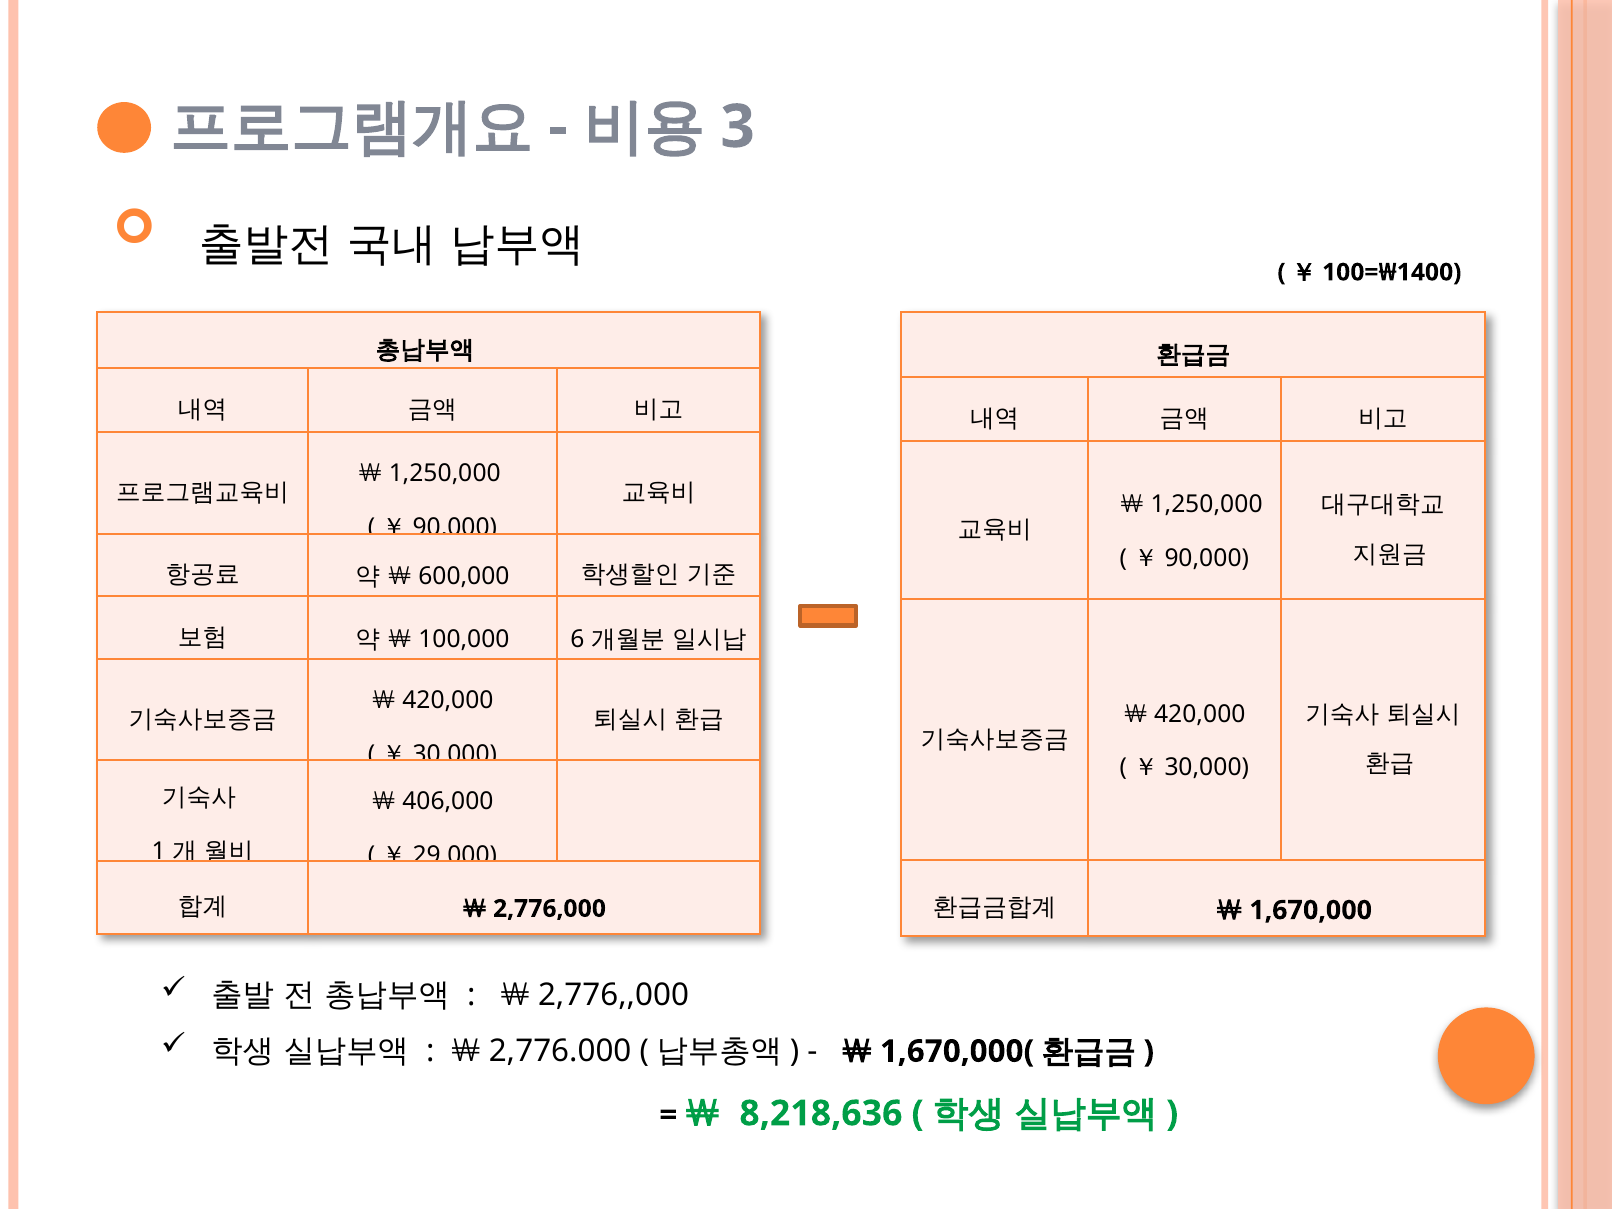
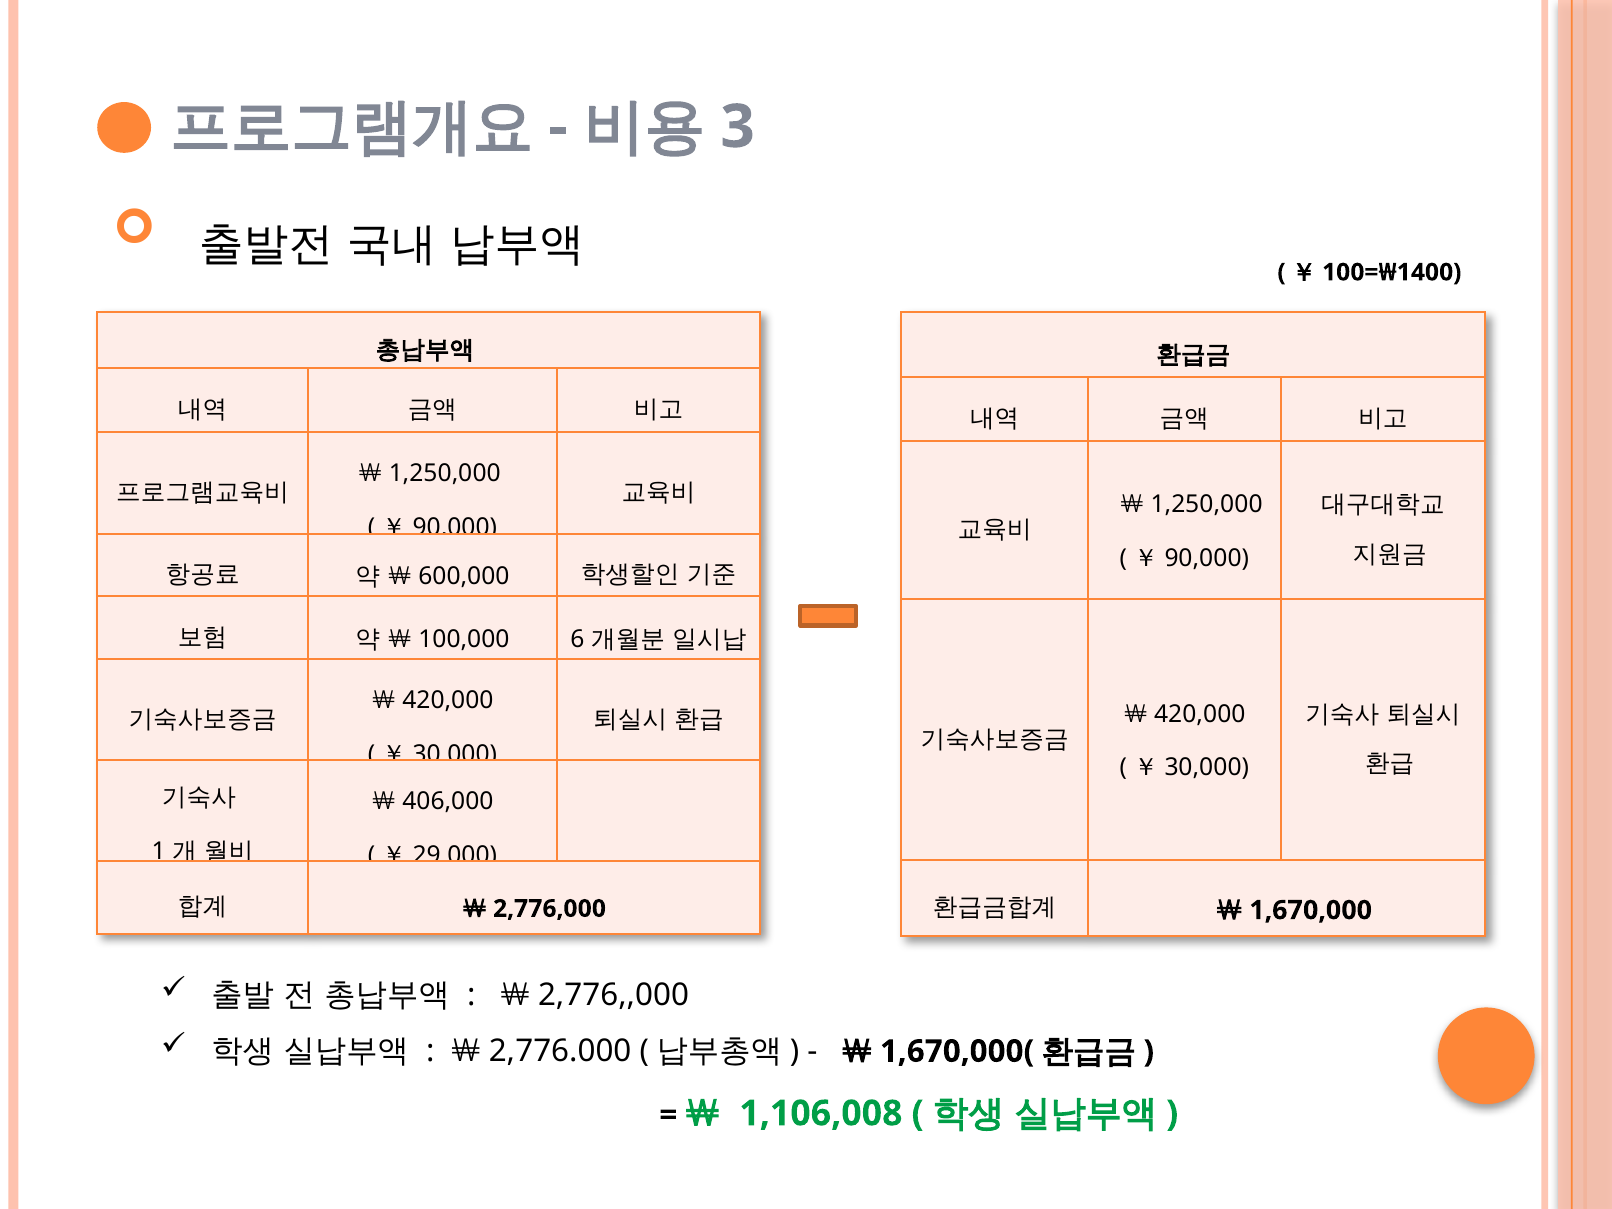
8,218,636: 8,218,636 -> 1,106,008
